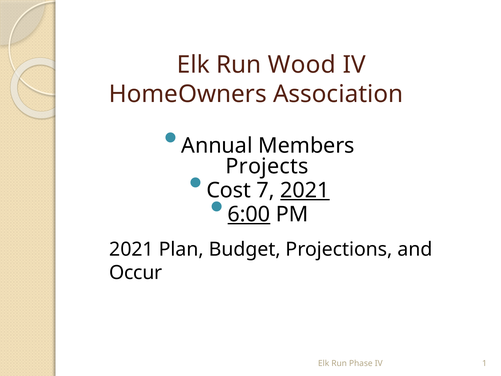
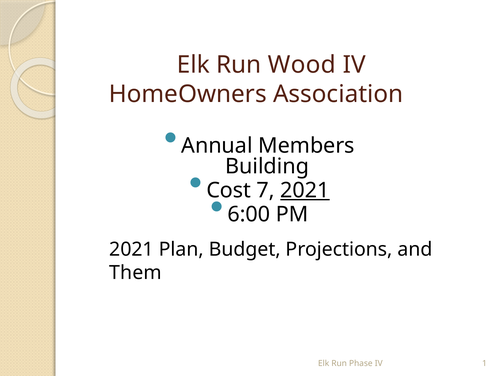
Projects: Projects -> Building
6:00 underline: present -> none
Occur: Occur -> Them
